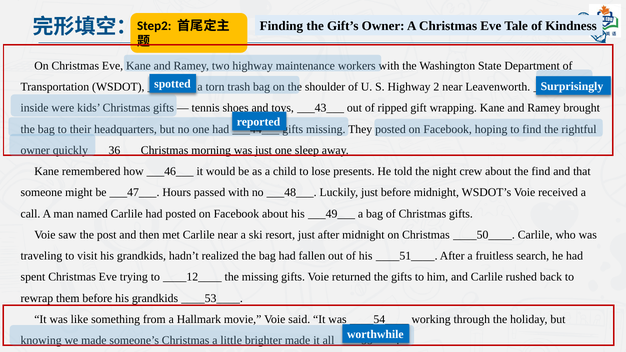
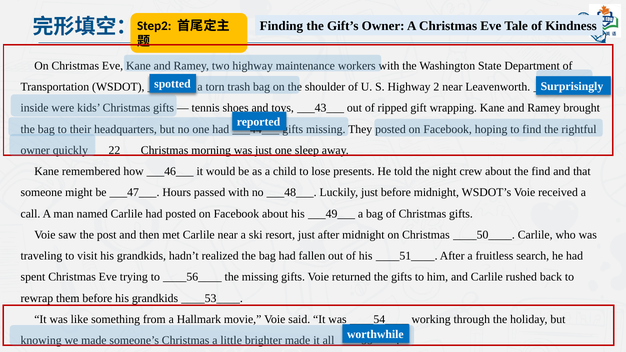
___36___: ___36___ -> ___22___
____12____: ____12____ -> ____56____
